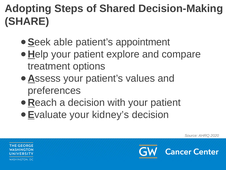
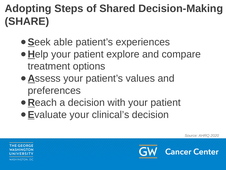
appointment: appointment -> experiences
kidney’s: kidney’s -> clinical’s
